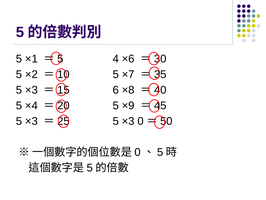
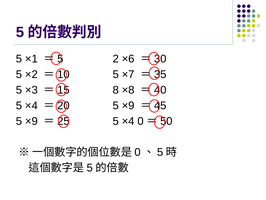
4: 4 -> 2
6: 6 -> 8
×3 at (31, 121): ×3 -> ×9
×3 at (128, 121): ×3 -> ×4
